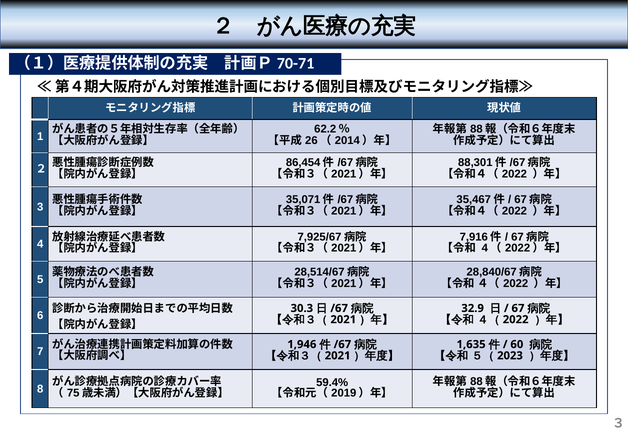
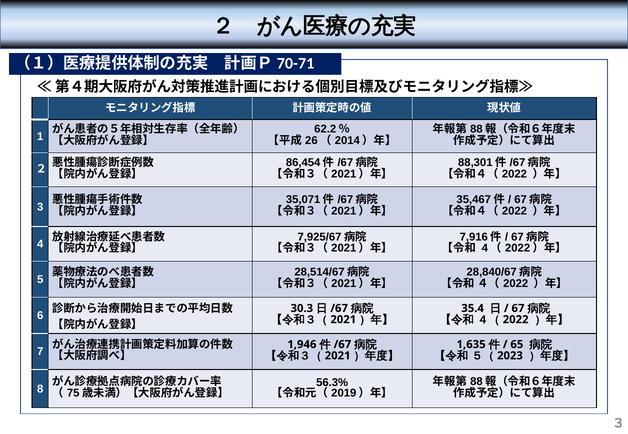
32.9: 32.9 -> 35.4
60: 60 -> 65
59.4%: 59.4% -> 56.3%
